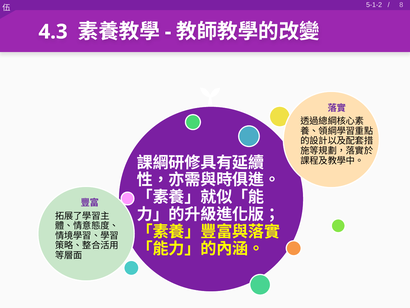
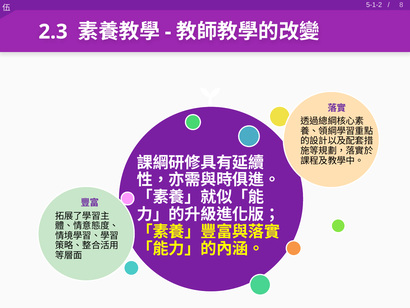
4.3: 4.3 -> 2.3
